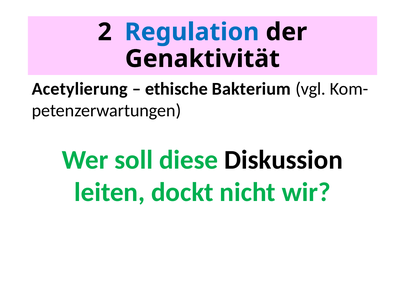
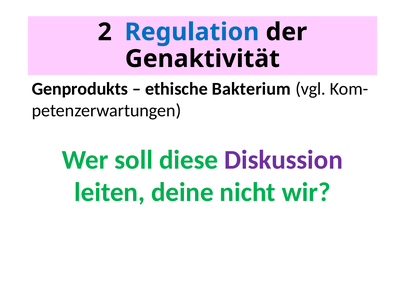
Acetylierung: Acetylierung -> Genprodukts
Diskussion colour: black -> purple
dockt: dockt -> deine
